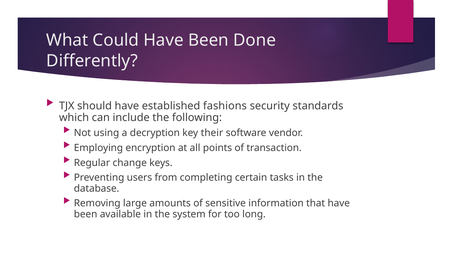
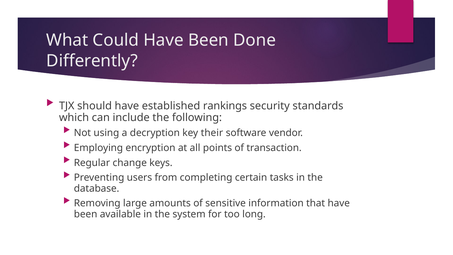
fashions: fashions -> rankings
